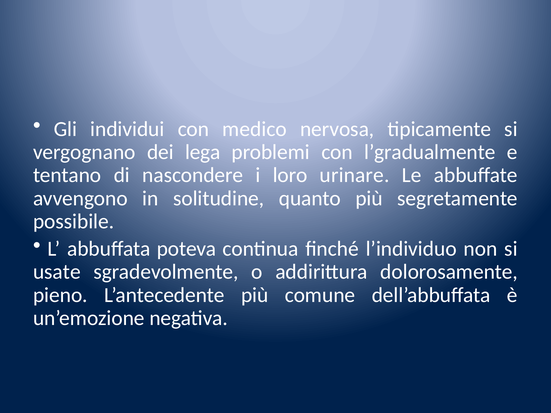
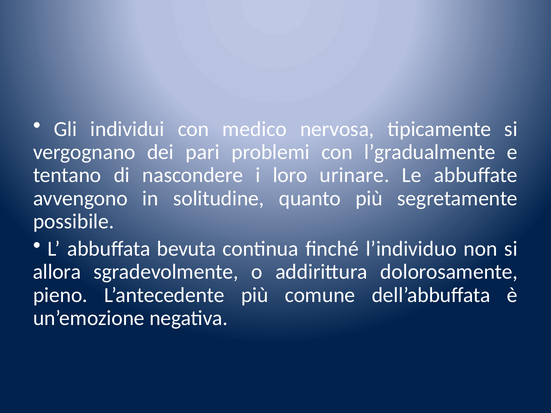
lega: lega -> pari
poteva: poteva -> bevuta
usate: usate -> allora
